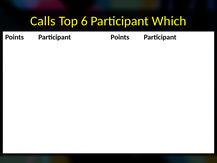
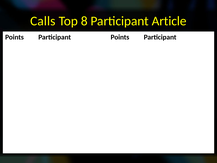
6: 6 -> 8
Which: Which -> Article
